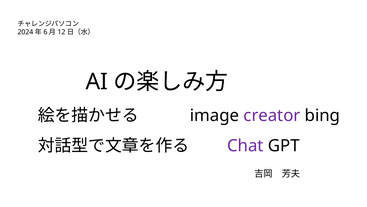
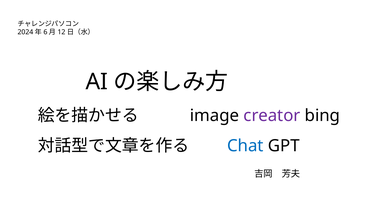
Chat colour: purple -> blue
